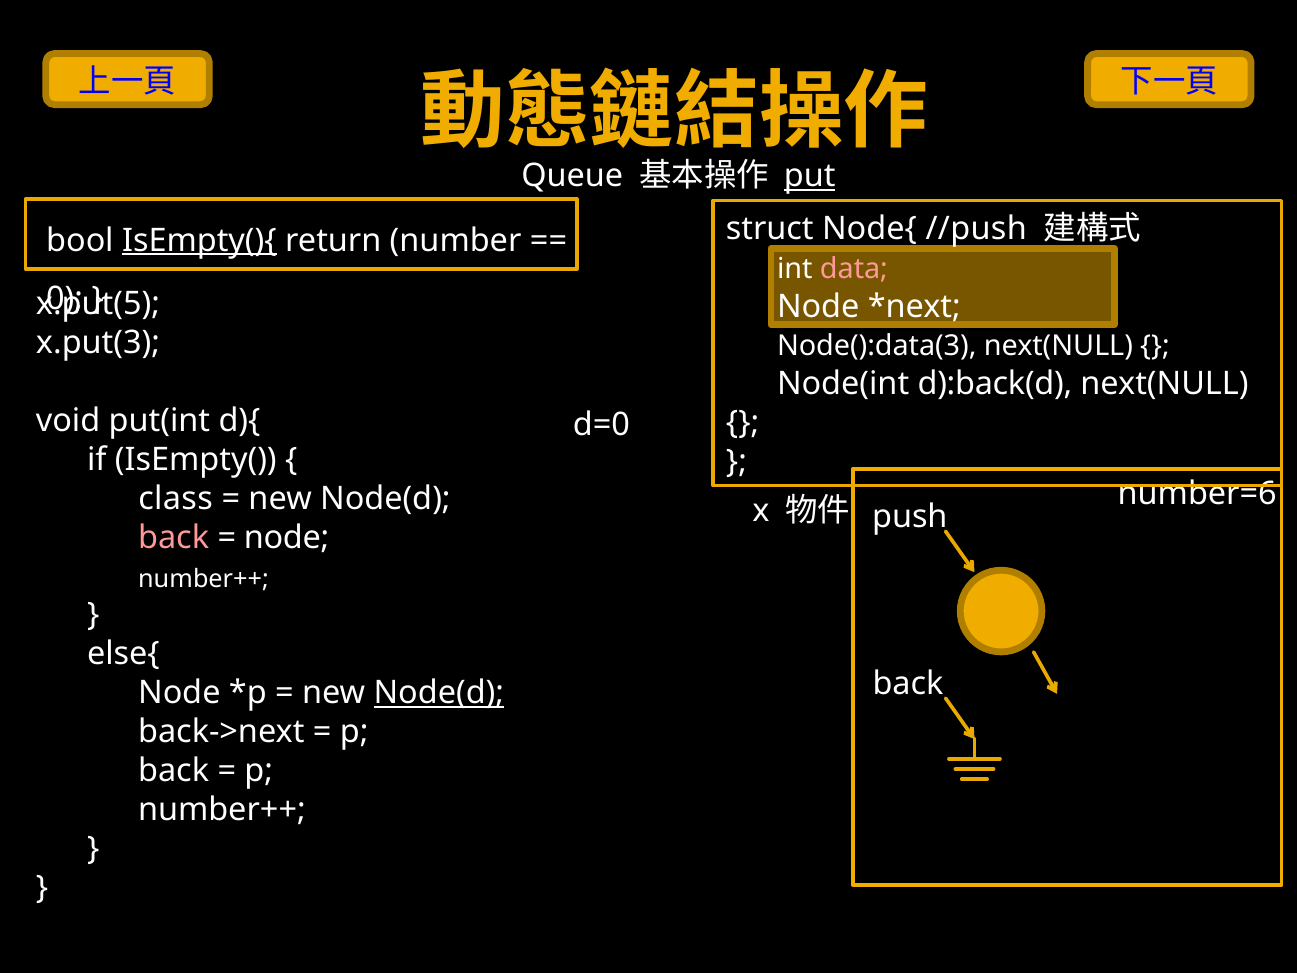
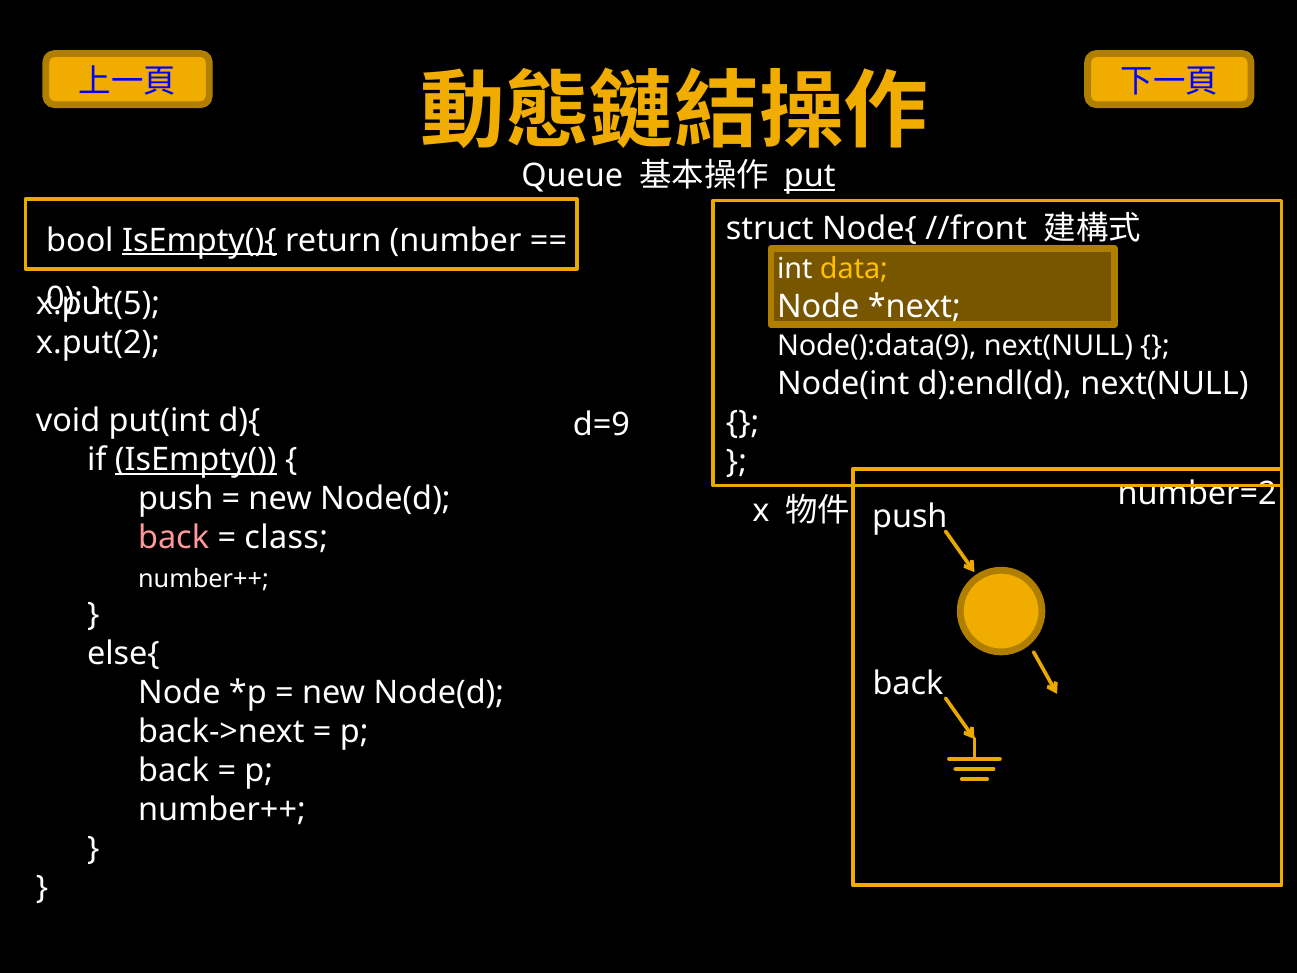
//push: //push -> //front
data colour: pink -> yellow
x.put(3: x.put(3 -> x.put(2
Node():data(3: Node():data(3 -> Node():data(9
d):back(d: d):back(d -> d):endl(d
d=0: d=0 -> d=9
IsEmpty( underline: none -> present
class at (176, 498): class -> push
number=6: number=6 -> number=2
node at (287, 537): node -> class
Node(d at (439, 693) underline: present -> none
